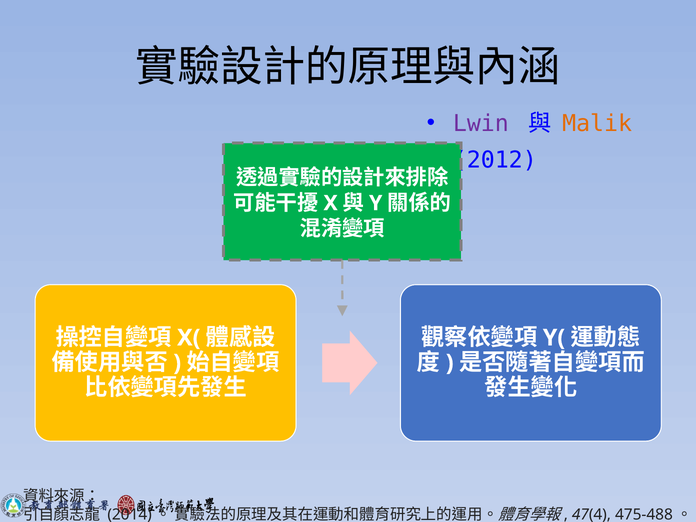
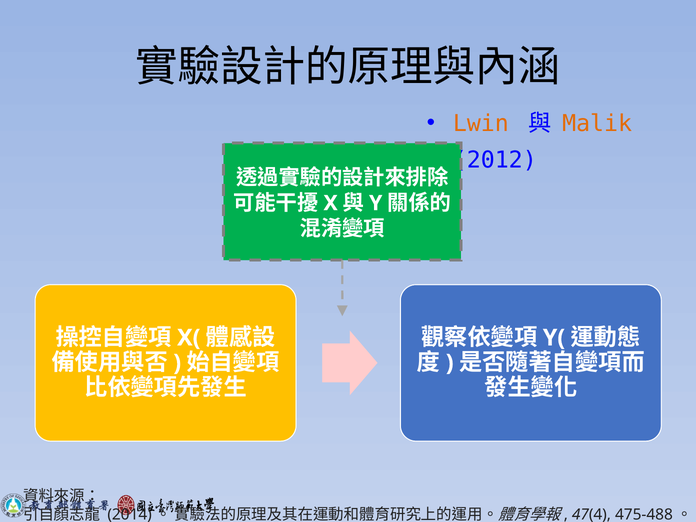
Lwin colour: purple -> orange
